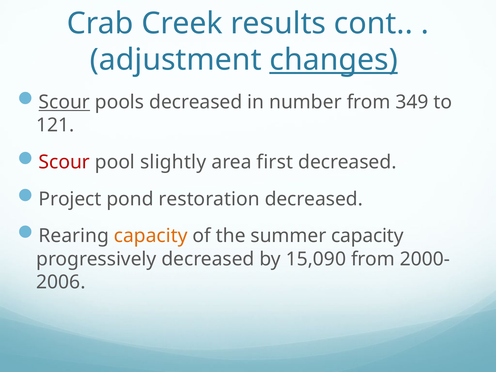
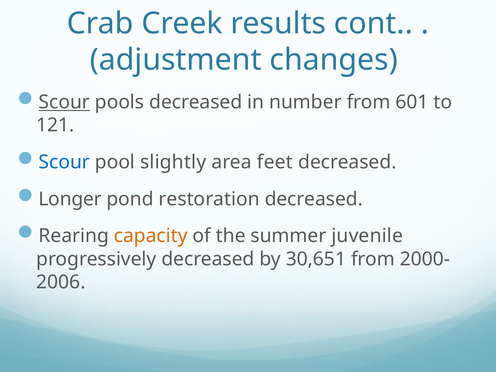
changes underline: present -> none
349: 349 -> 601
Scour at (64, 162) colour: red -> blue
first: first -> feet
Project: Project -> Longer
summer capacity: capacity -> juvenile
15,090: 15,090 -> 30,651
